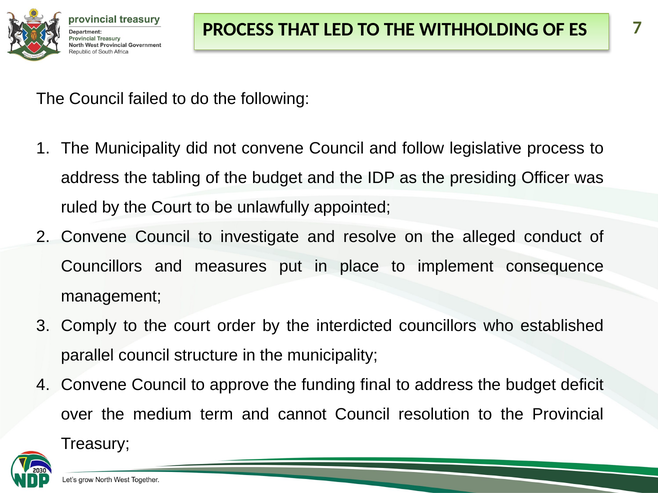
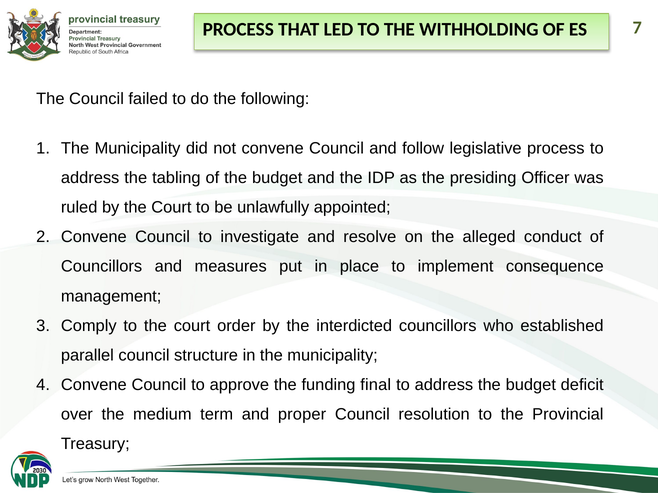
cannot: cannot -> proper
